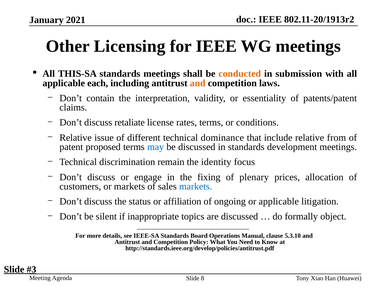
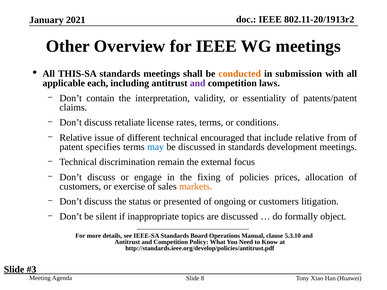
Licensing: Licensing -> Overview
and at (198, 83) colour: orange -> purple
dominance: dominance -> encouraged
proposed: proposed -> specifies
identity: identity -> external
plenary: plenary -> policies
or markets: markets -> exercise
markets at (196, 187) colour: blue -> orange
affiliation: affiliation -> presented
or applicable: applicable -> customers
